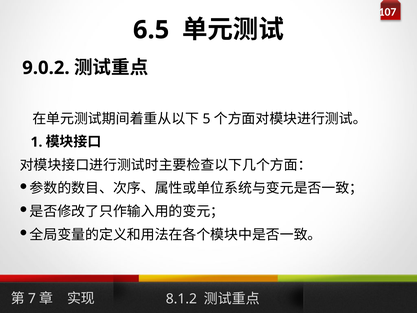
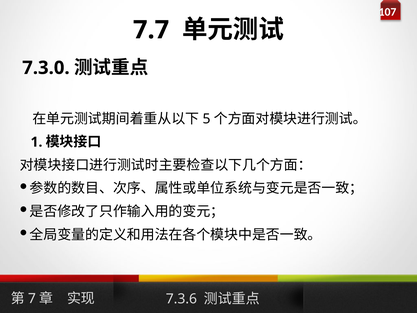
6.5: 6.5 -> 7.7
9.0.2: 9.0.2 -> 7.3.0
8.1.2: 8.1.2 -> 7.3.6
